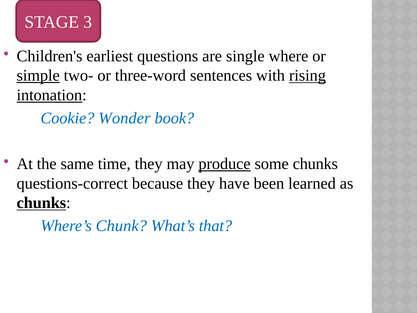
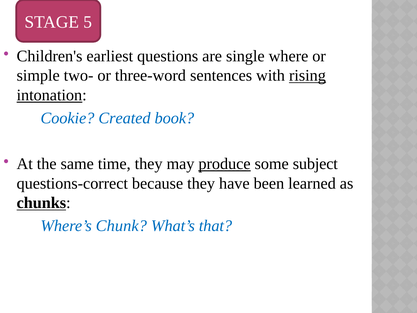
3: 3 -> 5
simple underline: present -> none
Wonder: Wonder -> Created
some chunks: chunks -> subject
